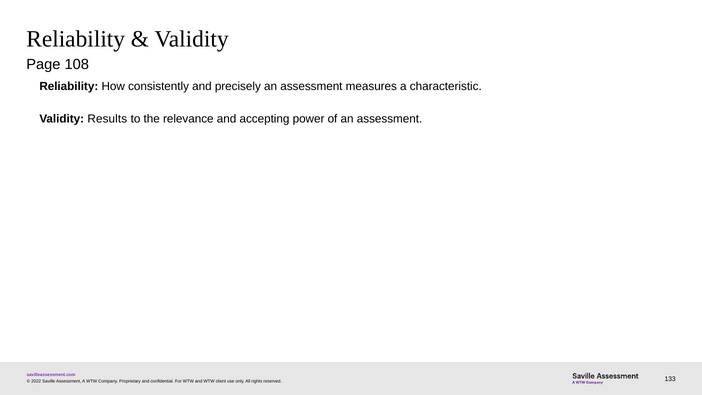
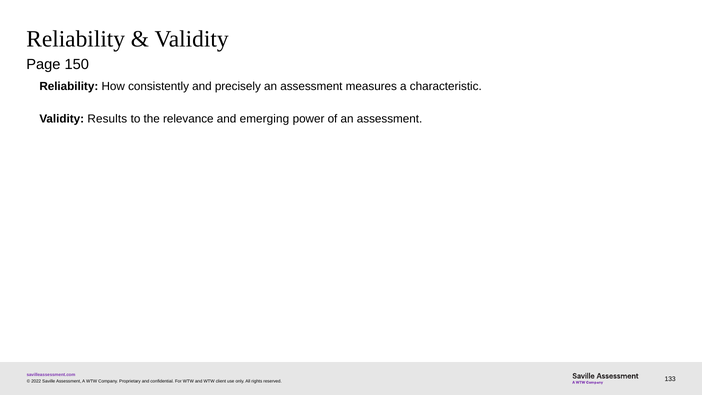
108: 108 -> 150
accepting: accepting -> emerging
